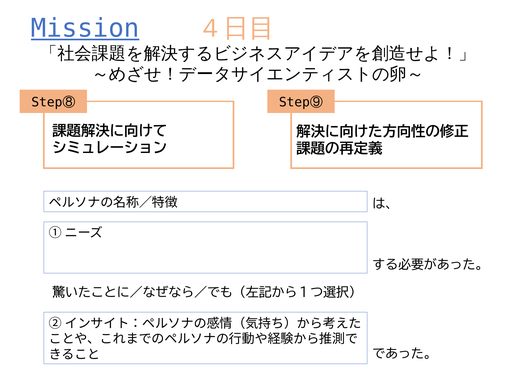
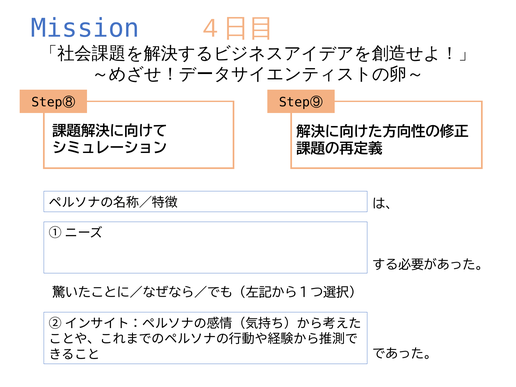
Mission underline: present -> none
